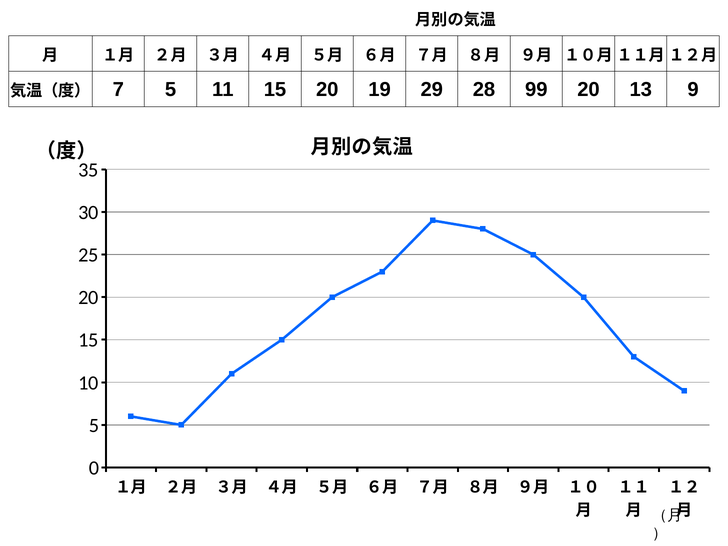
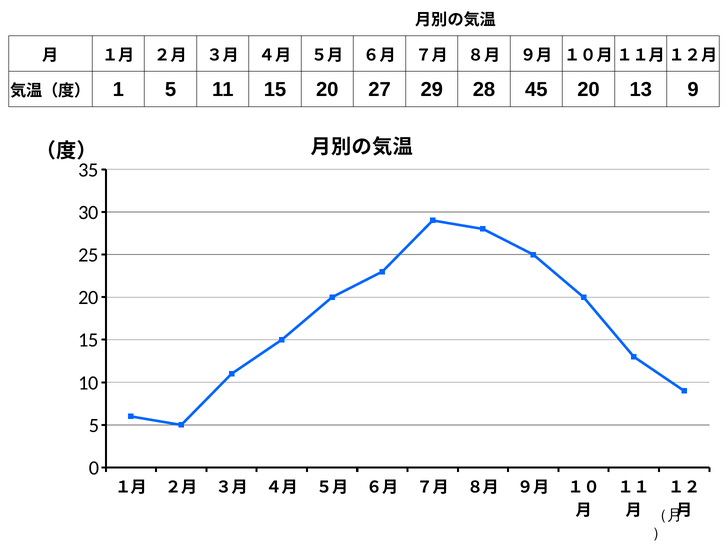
7: 7 -> 1
19: 19 -> 27
99: 99 -> 45
